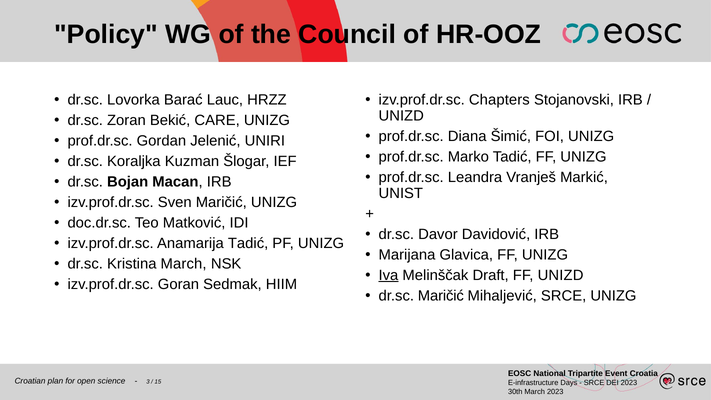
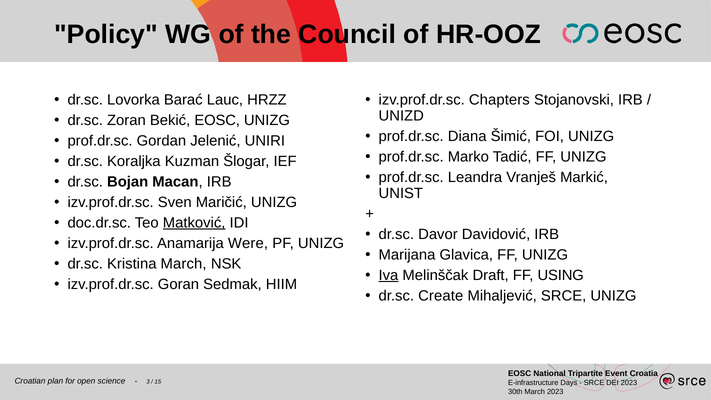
Bekić CARE: CARE -> EOSC
Matković underline: none -> present
Anamarija Tadić: Tadić -> Were
FF UNIZD: UNIZD -> USING
dr.sc Maričić: Maričić -> Create
